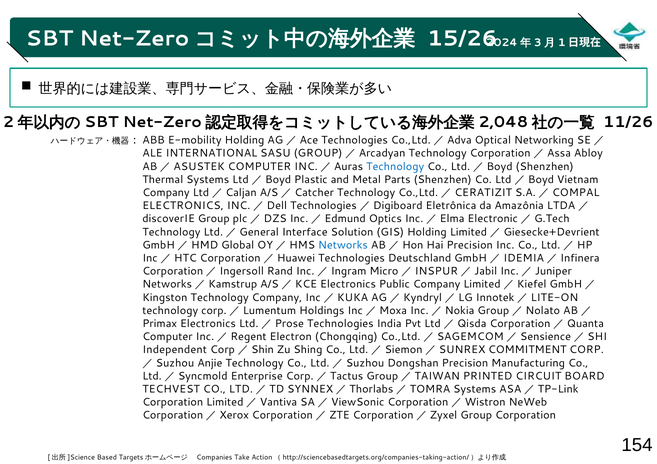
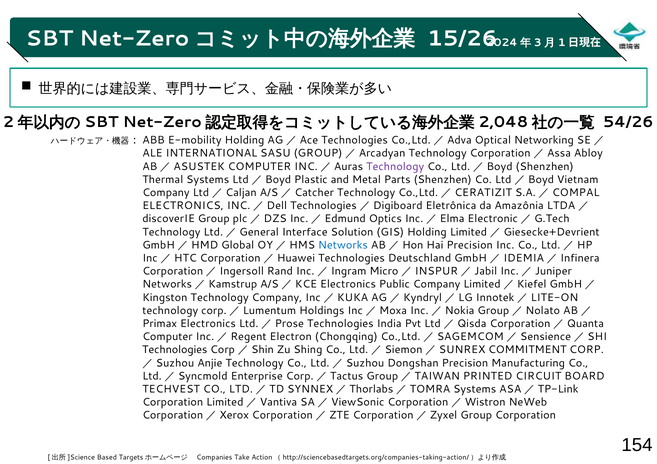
11/26: 11/26 -> 54/26
Technology at (395, 167) colour: blue -> purple
Independent at (175, 350): Independent -> Technologies
